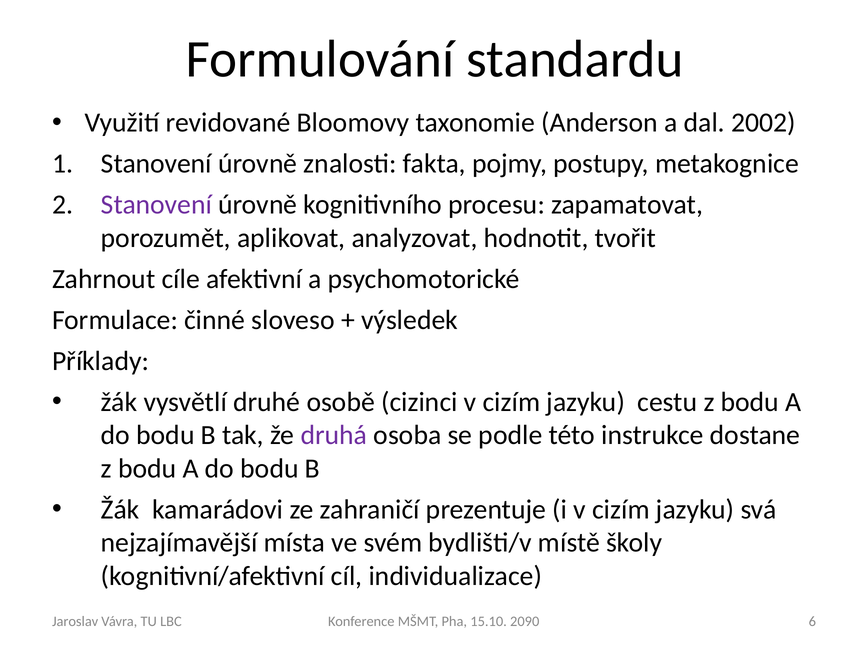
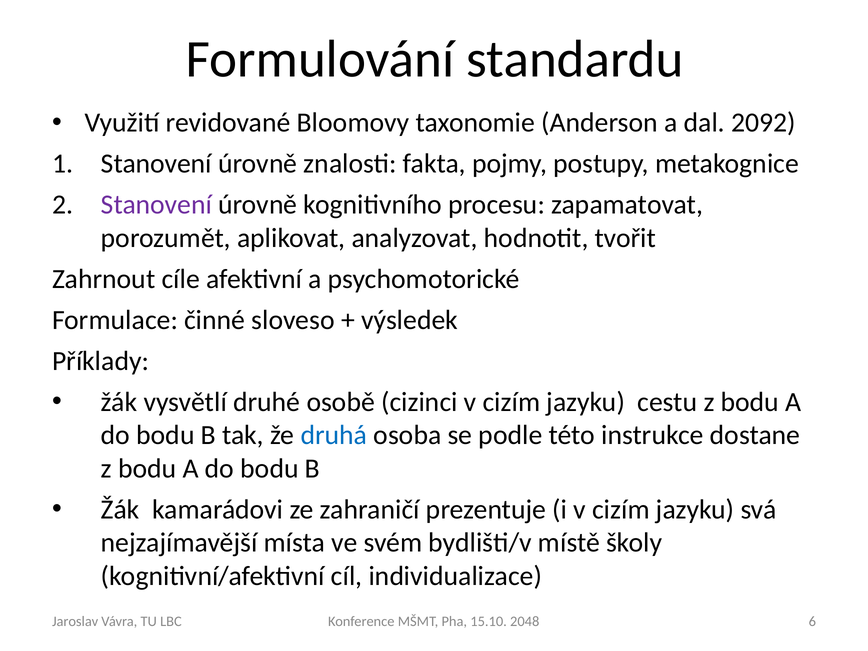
2002: 2002 -> 2092
druhá colour: purple -> blue
2090: 2090 -> 2048
